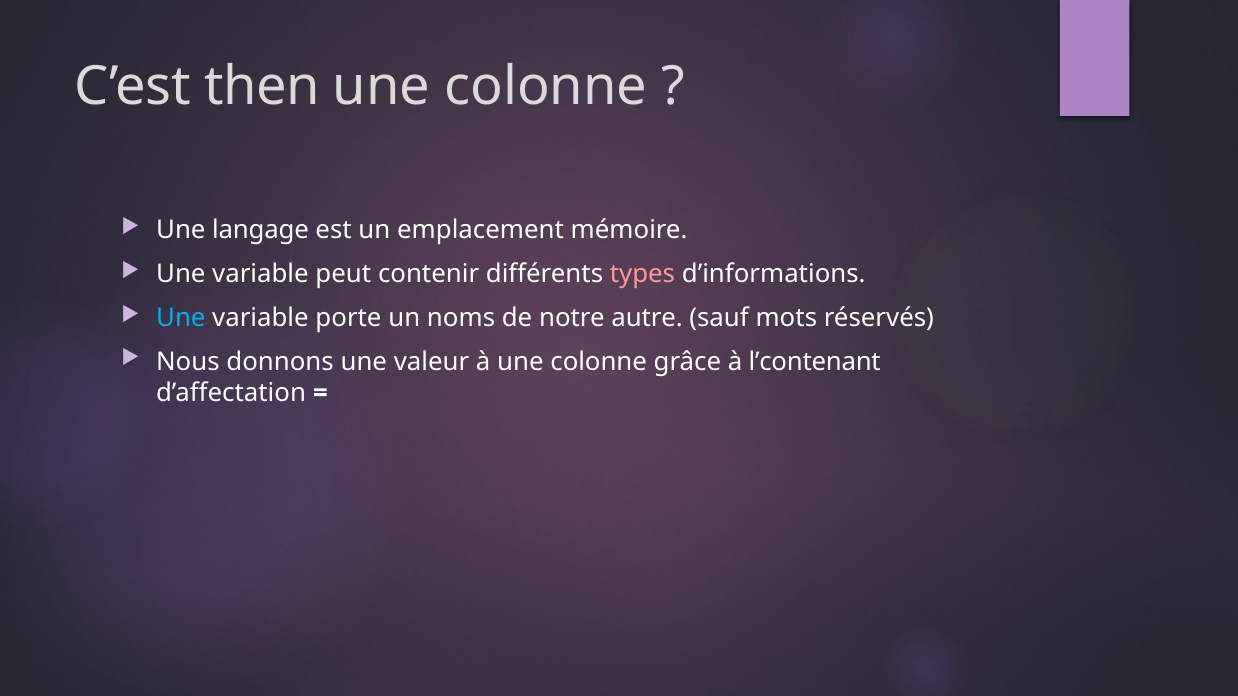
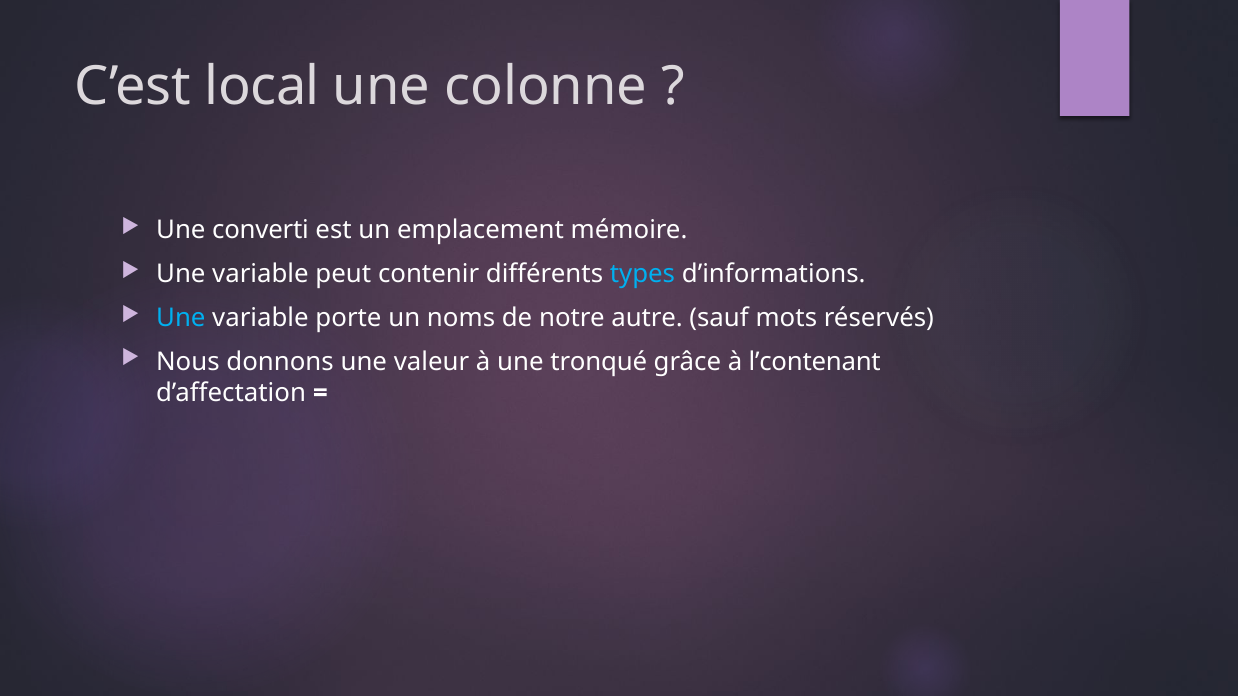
then: then -> local
langage: langage -> converti
types colour: pink -> light blue
à une colonne: colonne -> tronqué
